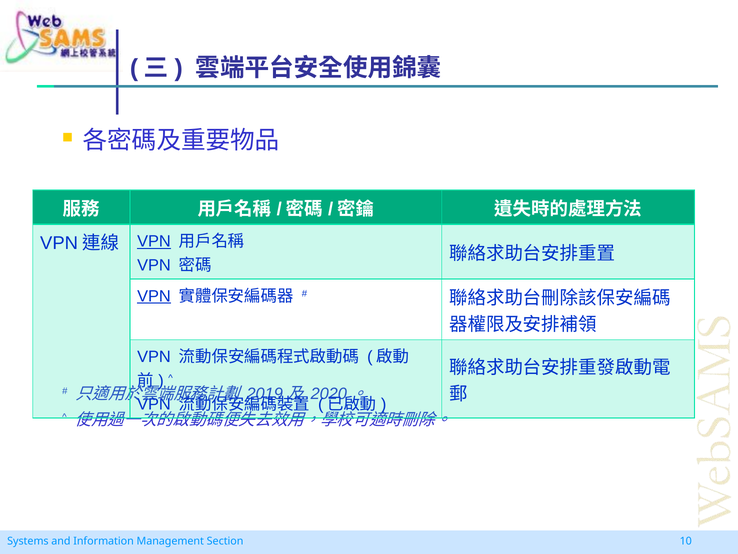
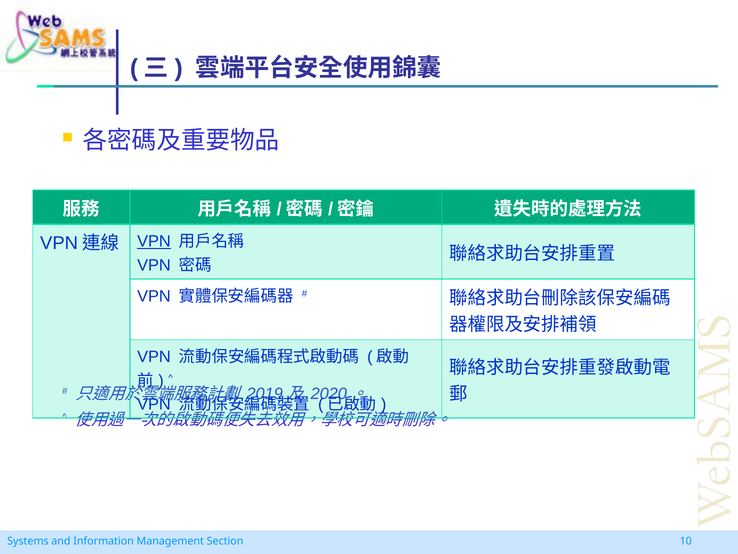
VPN at (154, 296) underline: present -> none
